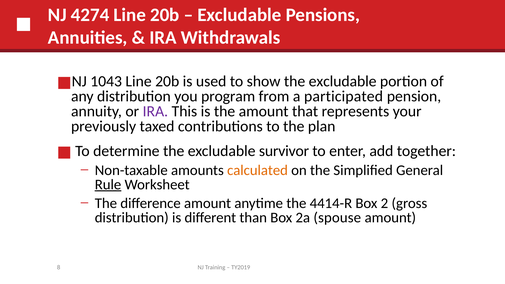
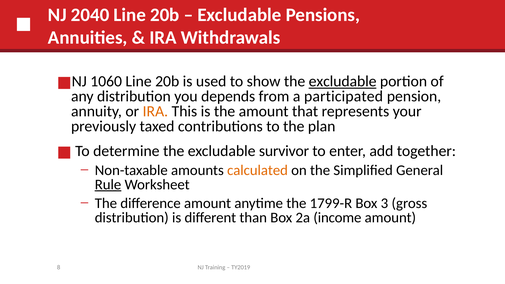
4274: 4274 -> 2040
1043: 1043 -> 1060
excludable at (343, 81) underline: none -> present
program: program -> depends
IRA at (155, 111) colour: purple -> orange
4414-R: 4414-R -> 1799-R
2: 2 -> 3
spouse: spouse -> income
